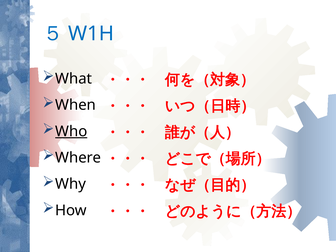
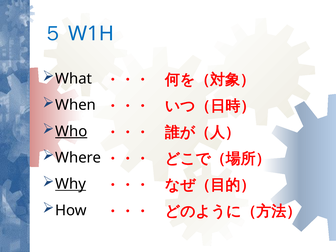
Why underline: none -> present
